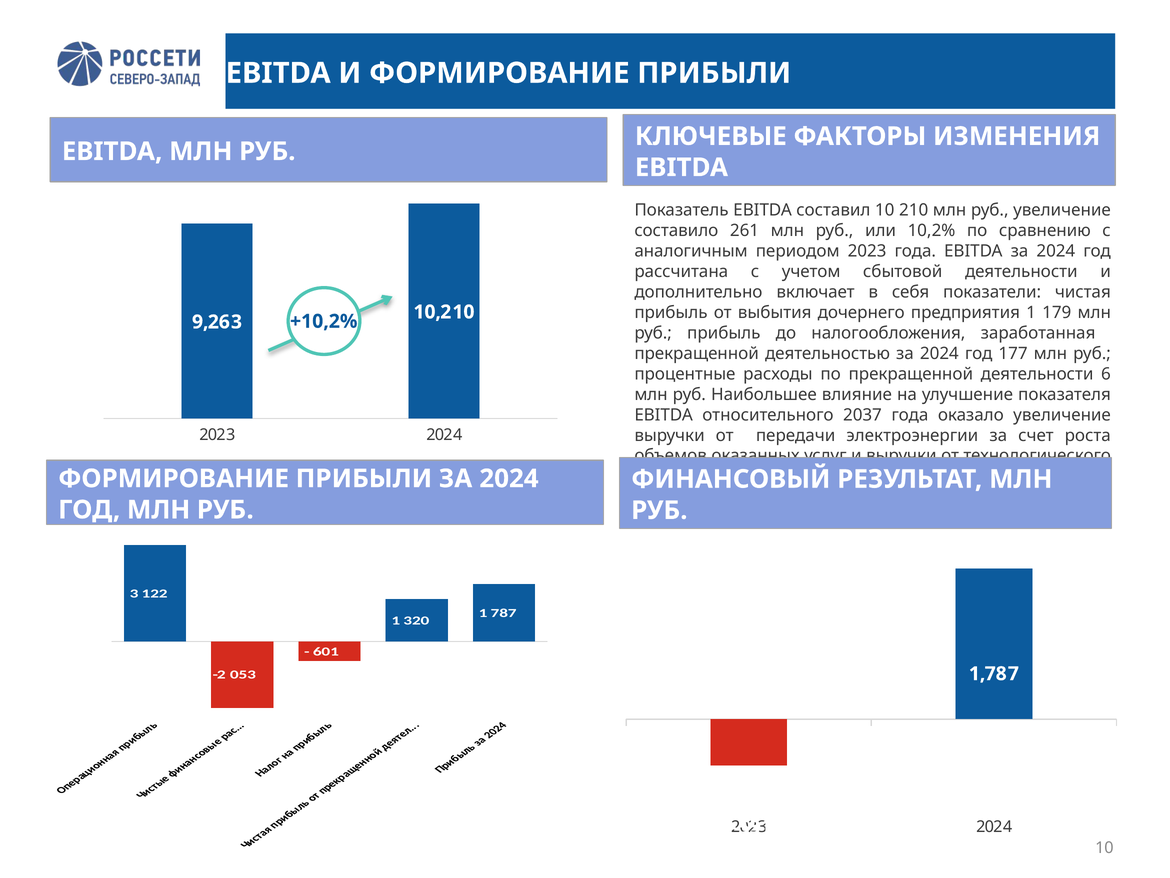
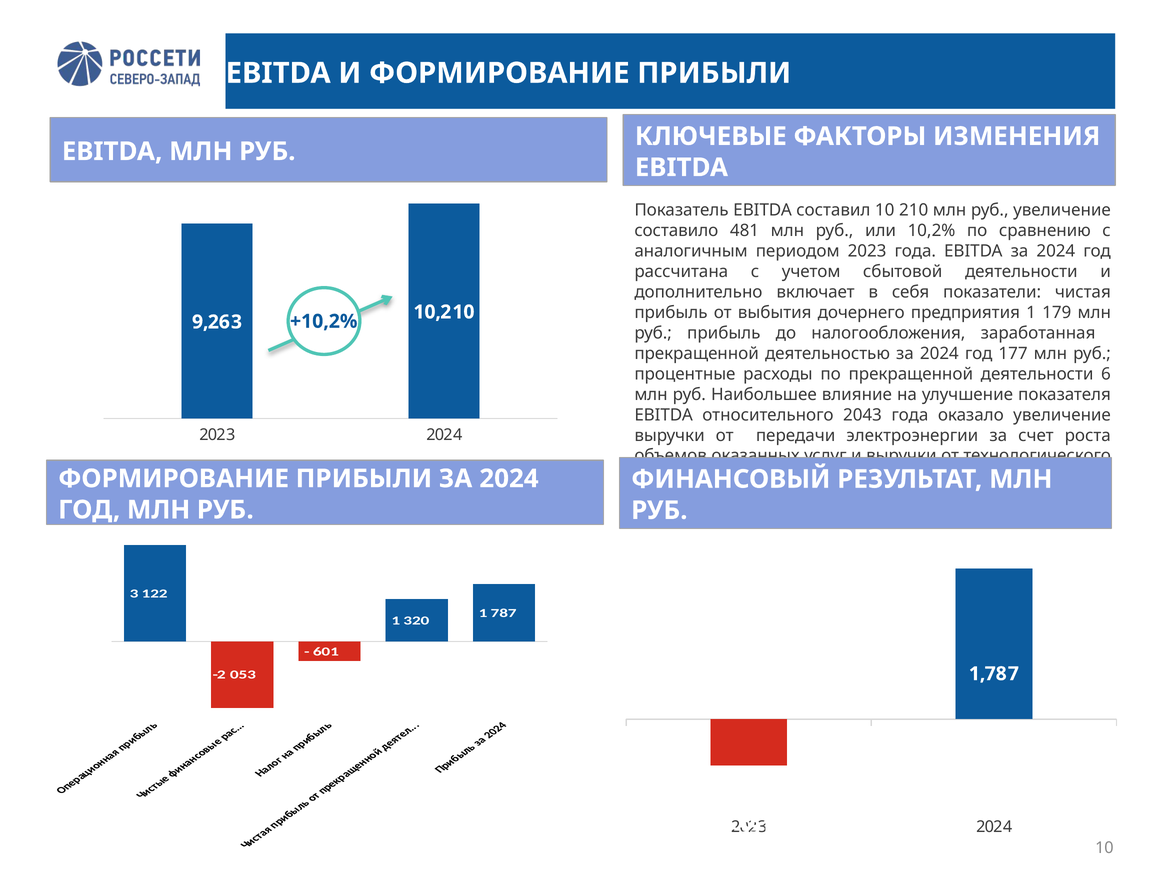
261: 261 -> 481
2037: 2037 -> 2043
